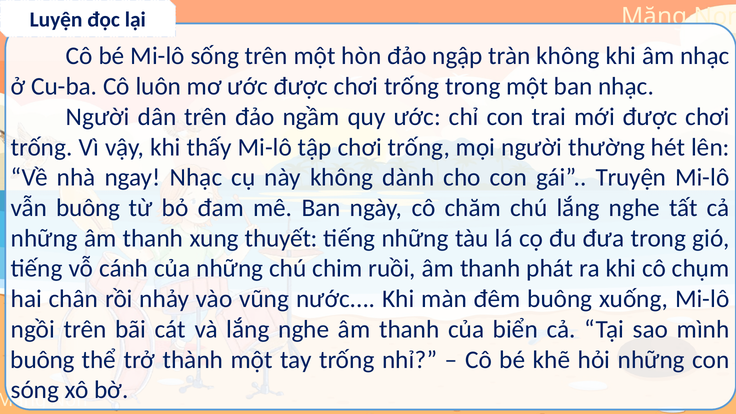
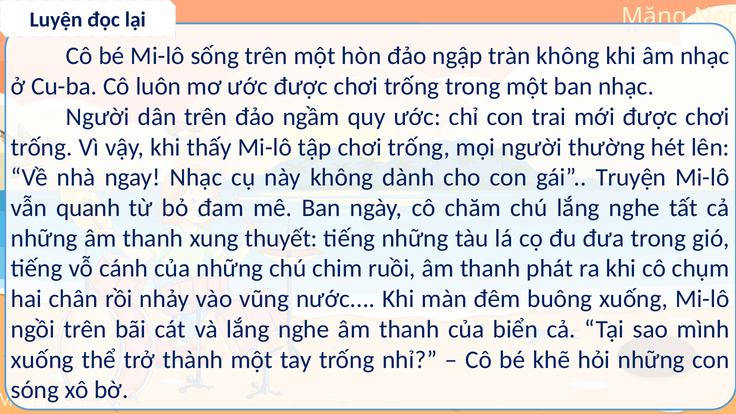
vẫn buông: buông -> quanh
buông at (43, 360): buông -> xuống
